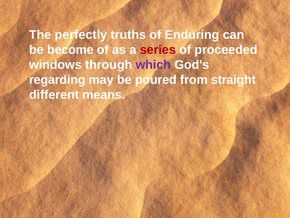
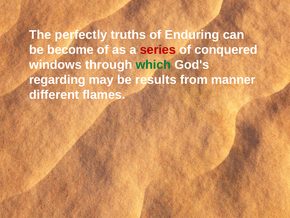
proceeded: proceeded -> conquered
which colour: purple -> green
poured: poured -> results
straight: straight -> manner
means: means -> flames
